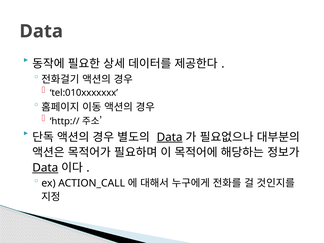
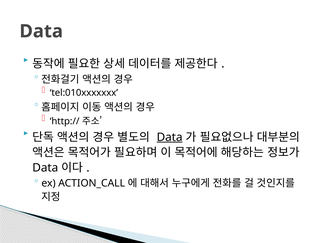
Data at (45, 168) underline: present -> none
